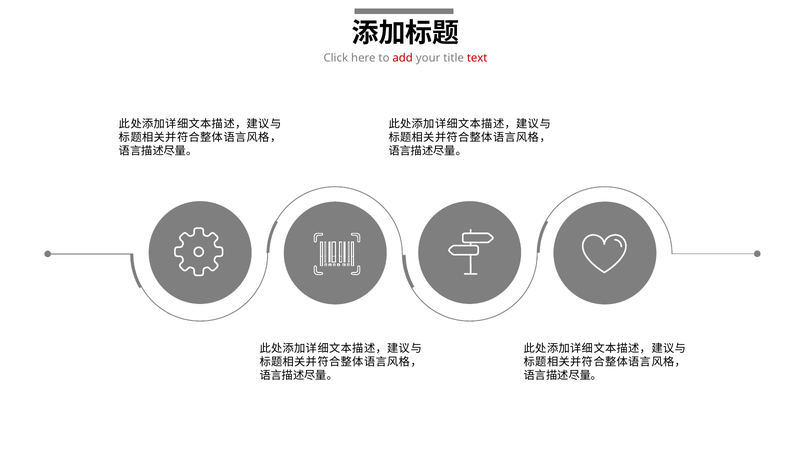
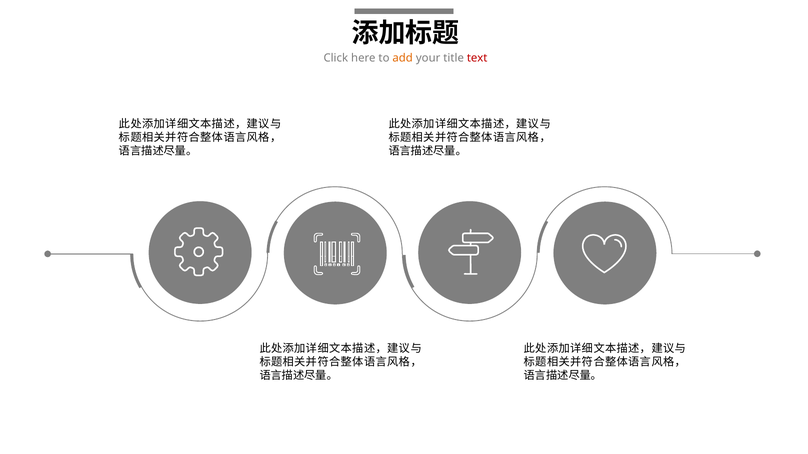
add colour: red -> orange
